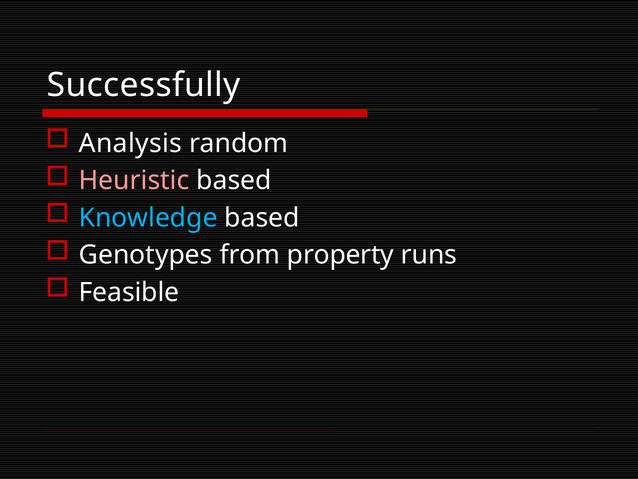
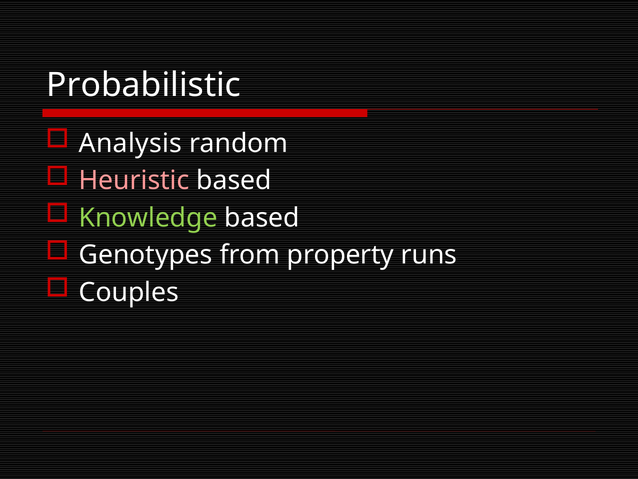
Successfully: Successfully -> Probabilistic
Knowledge colour: light blue -> light green
Feasible: Feasible -> Couples
